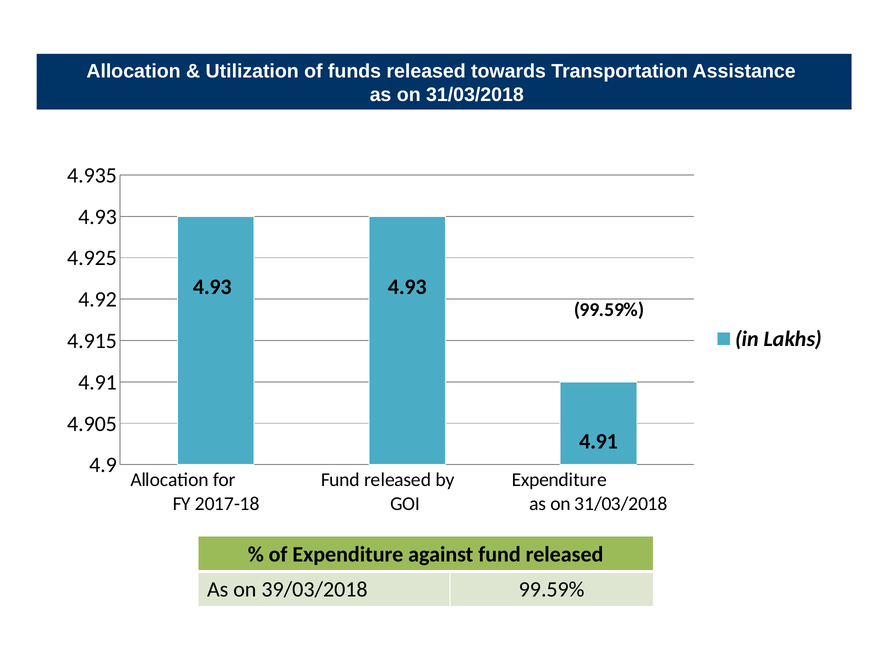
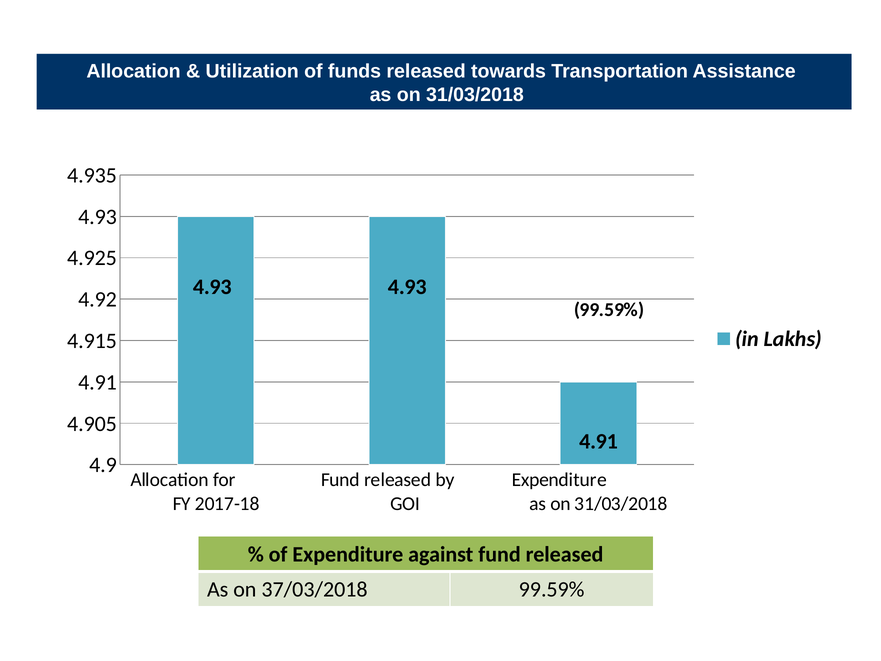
39/03/2018: 39/03/2018 -> 37/03/2018
